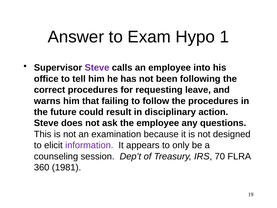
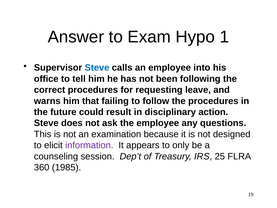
Steve at (97, 68) colour: purple -> blue
70: 70 -> 25
1981: 1981 -> 1985
